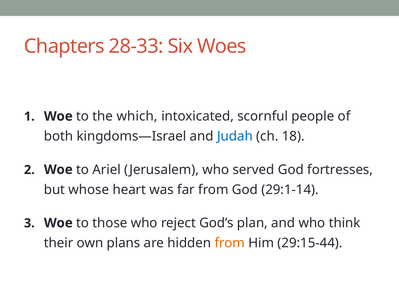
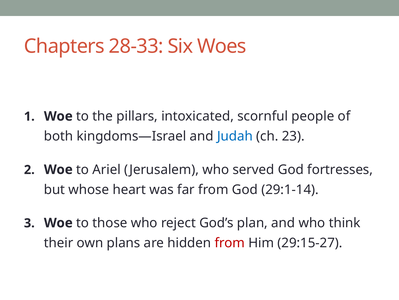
which: which -> pillars
18: 18 -> 23
from at (230, 242) colour: orange -> red
29:15-44: 29:15-44 -> 29:15-27
